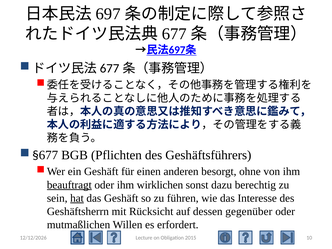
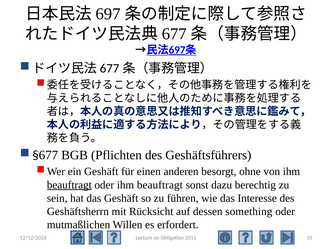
oder ihm wirklichen: wirklichen -> beauftragt
hat underline: present -> none
gegenüber: gegenüber -> something
